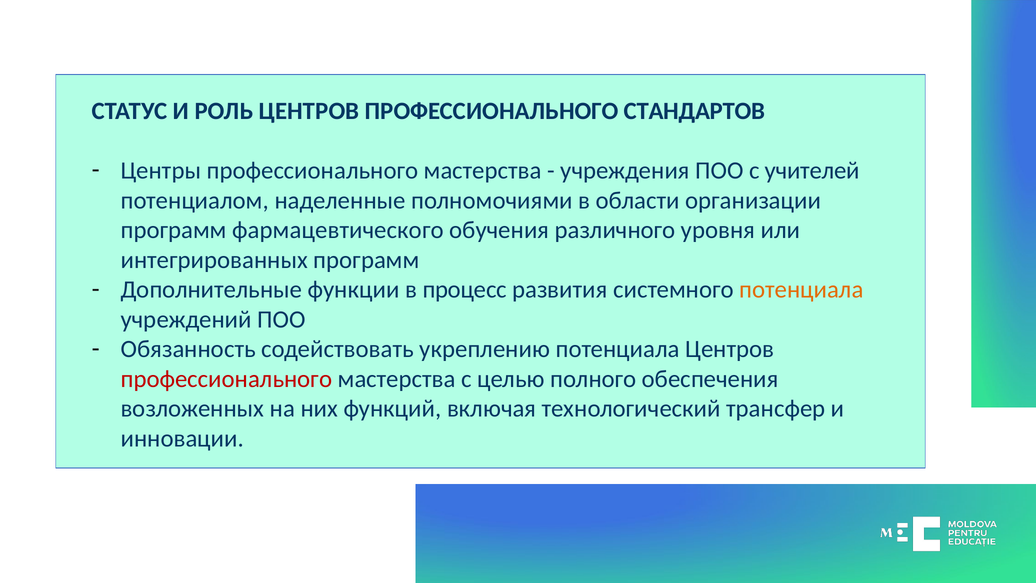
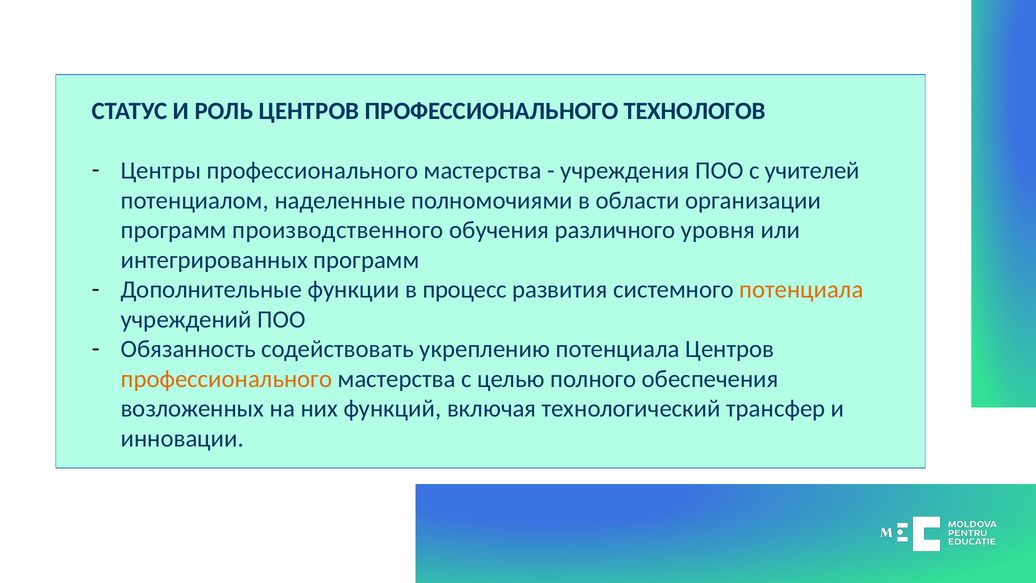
СТАНДАРТОВ: СТАНДАРТОВ -> ТЕХНОЛОГОВ
фармацевтического: фармацевтического -> производственного
профессионального at (226, 379) colour: red -> orange
